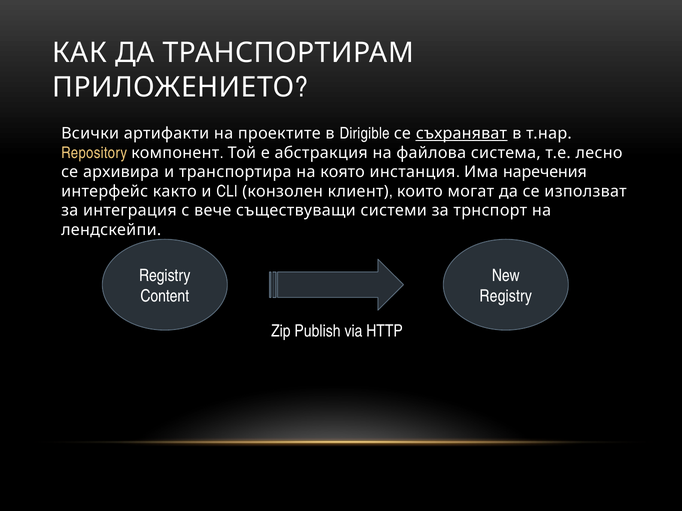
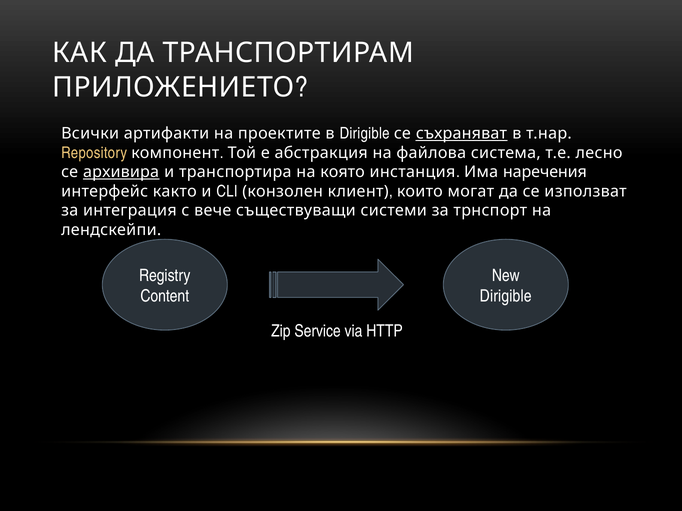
архивира underline: none -> present
Registry at (506, 296): Registry -> Dirigible
Publish: Publish -> Service
